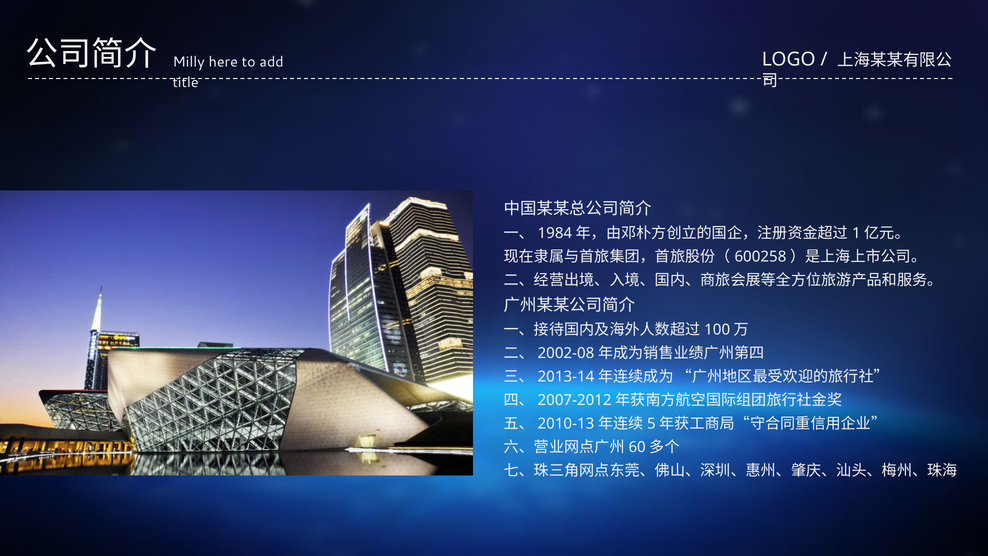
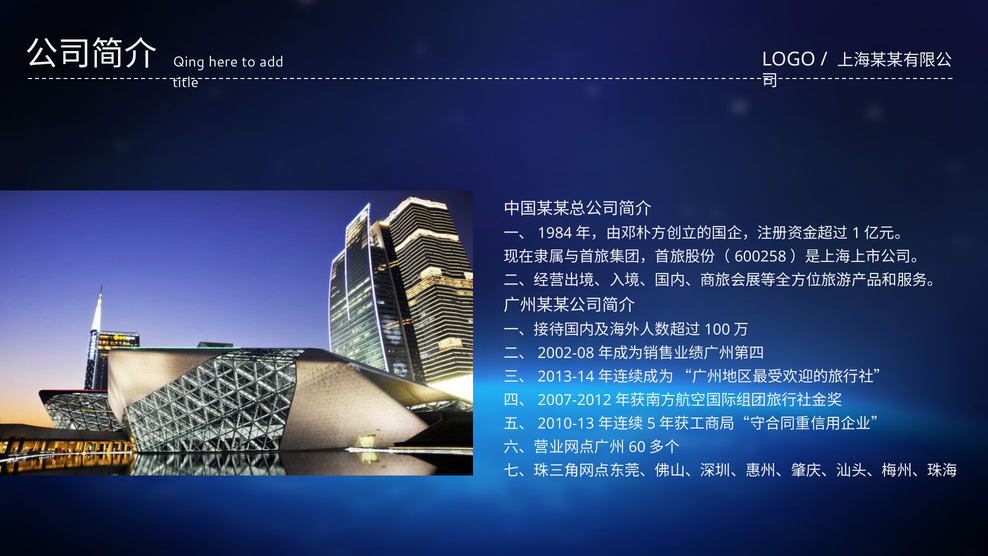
Milly: Milly -> Qing
